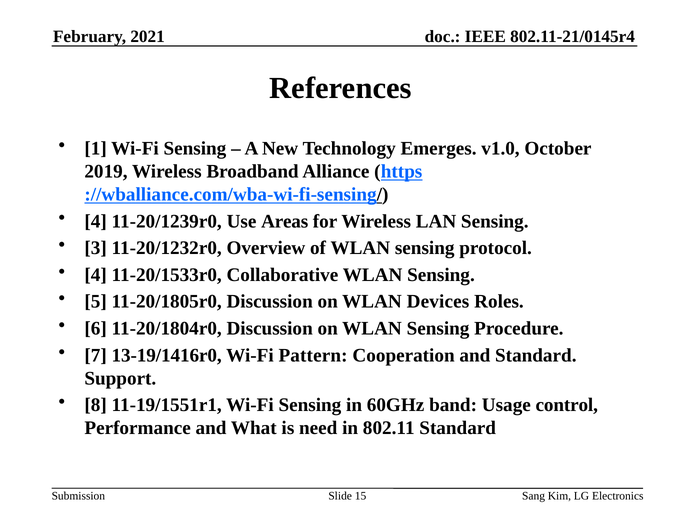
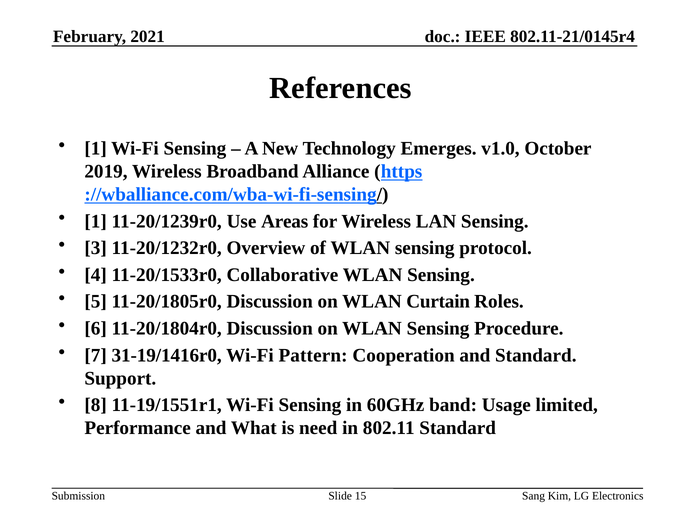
4 at (96, 221): 4 -> 1
Devices: Devices -> Curtain
13-19/1416r0: 13-19/1416r0 -> 31-19/1416r0
control: control -> limited
